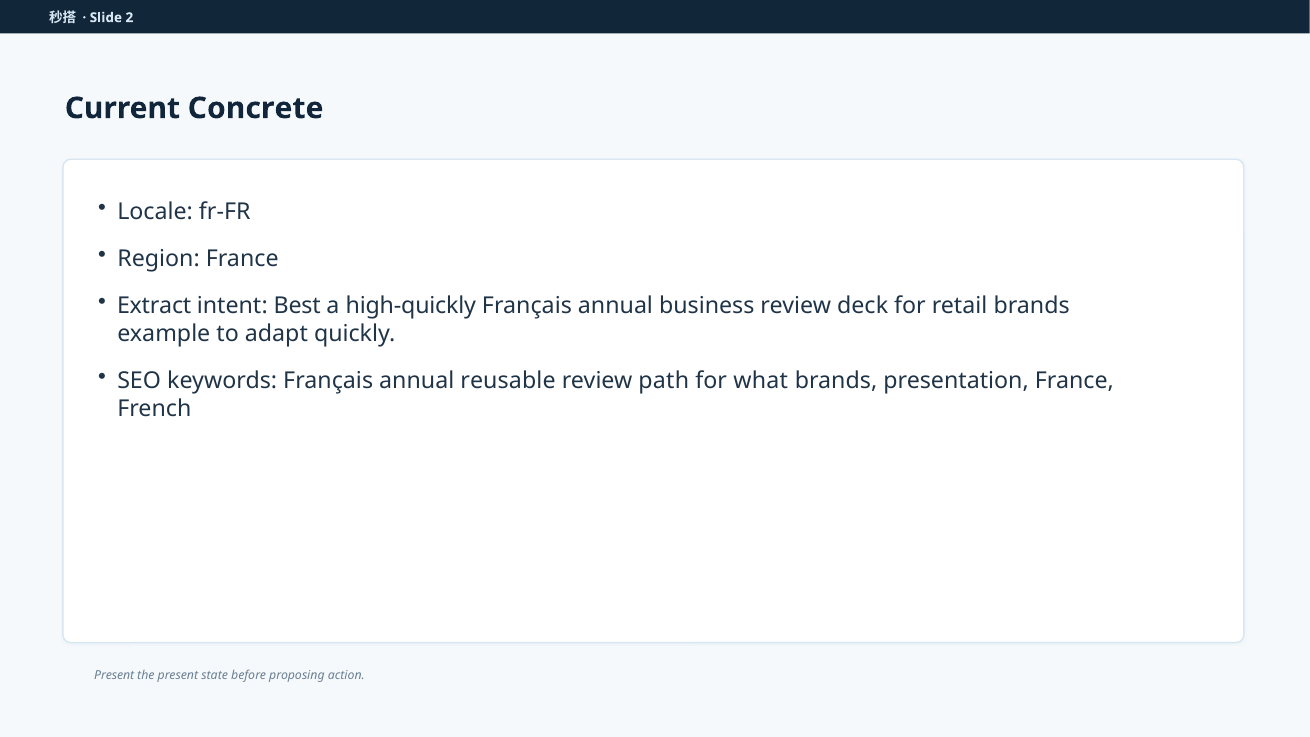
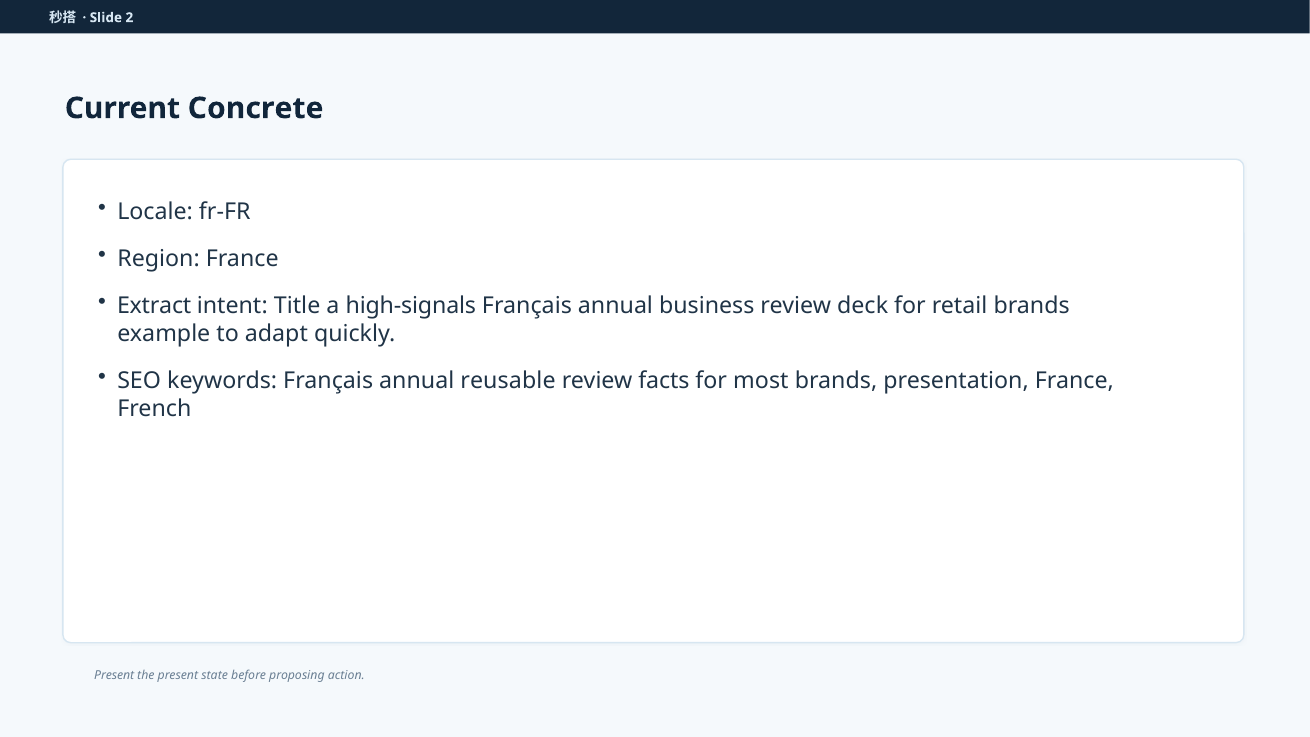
Best: Best -> Title
high-quickly: high-quickly -> high-signals
path: path -> facts
what: what -> most
